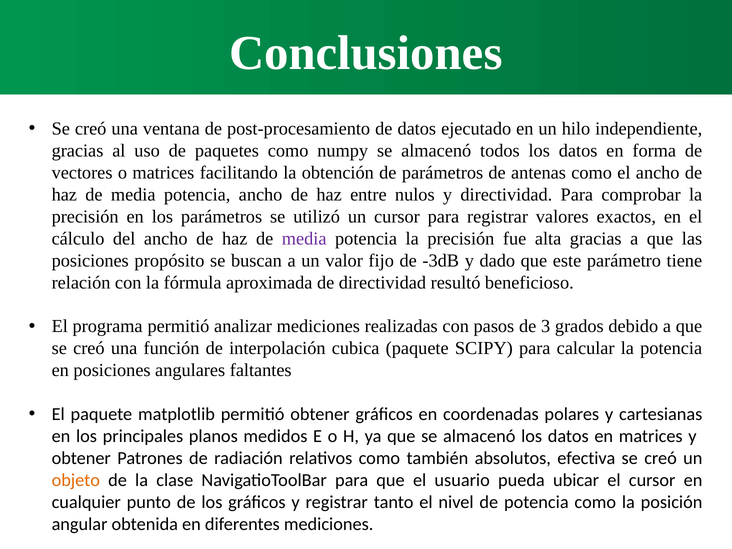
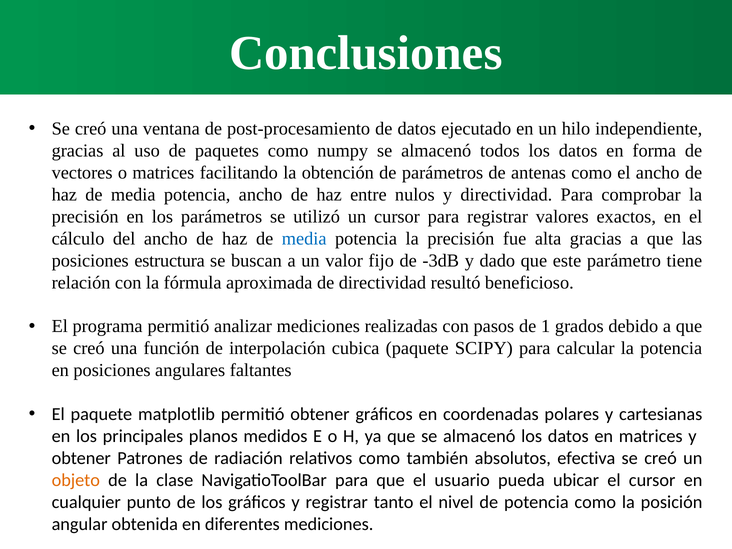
media at (304, 239) colour: purple -> blue
propósito: propósito -> estructura
3: 3 -> 1
